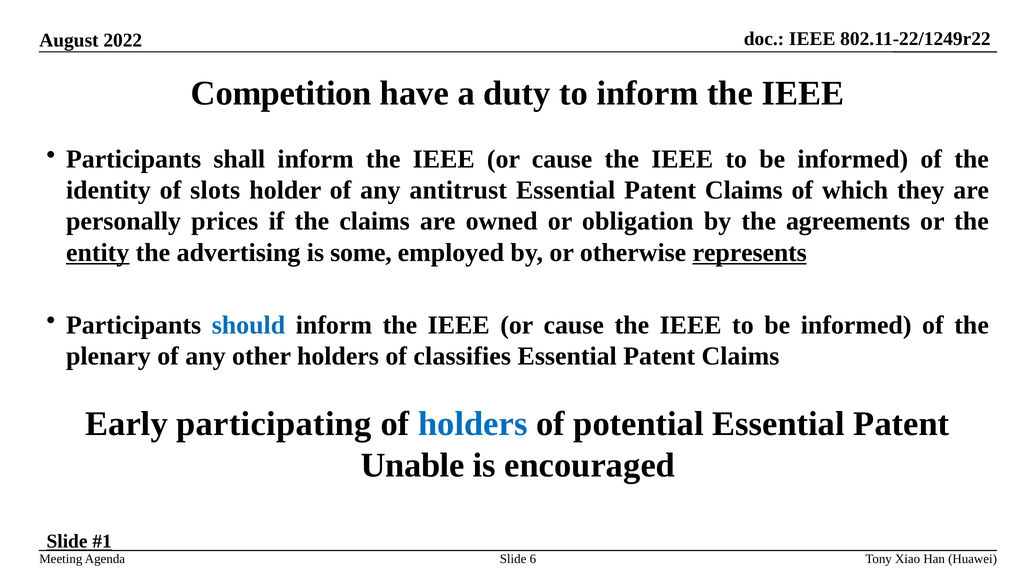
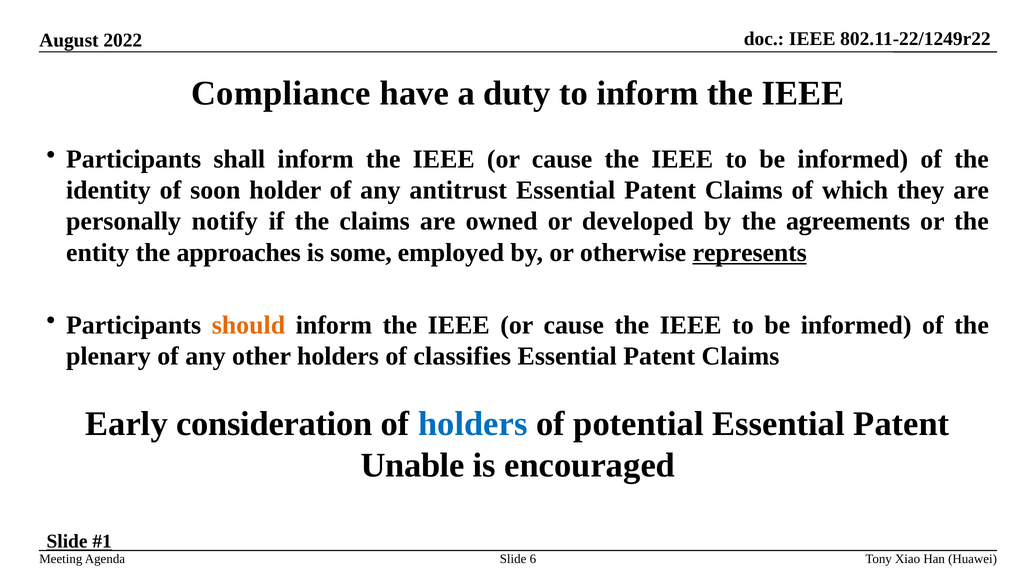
Competition: Competition -> Compliance
slots: slots -> soon
prices: prices -> notify
obligation: obligation -> developed
entity underline: present -> none
advertising: advertising -> approaches
should colour: blue -> orange
participating: participating -> consideration
